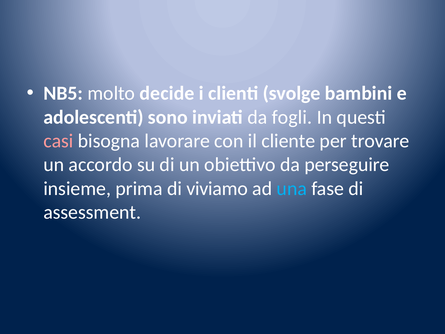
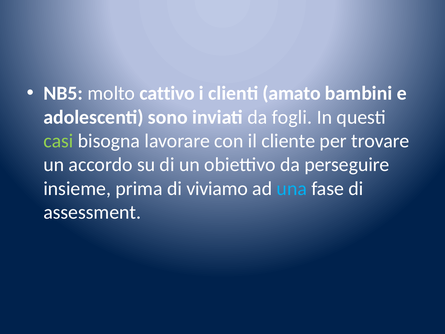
decide: decide -> cattivo
svolge: svolge -> amato
casi colour: pink -> light green
